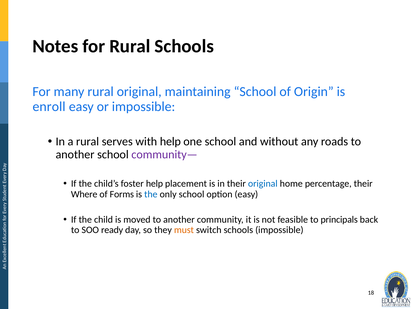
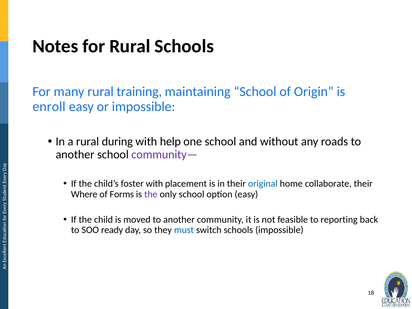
rural original: original -> training
serves: serves -> during
foster help: help -> with
percentage: percentage -> collaborate
the at (151, 194) colour: blue -> purple
principals: principals -> reporting
must colour: orange -> blue
